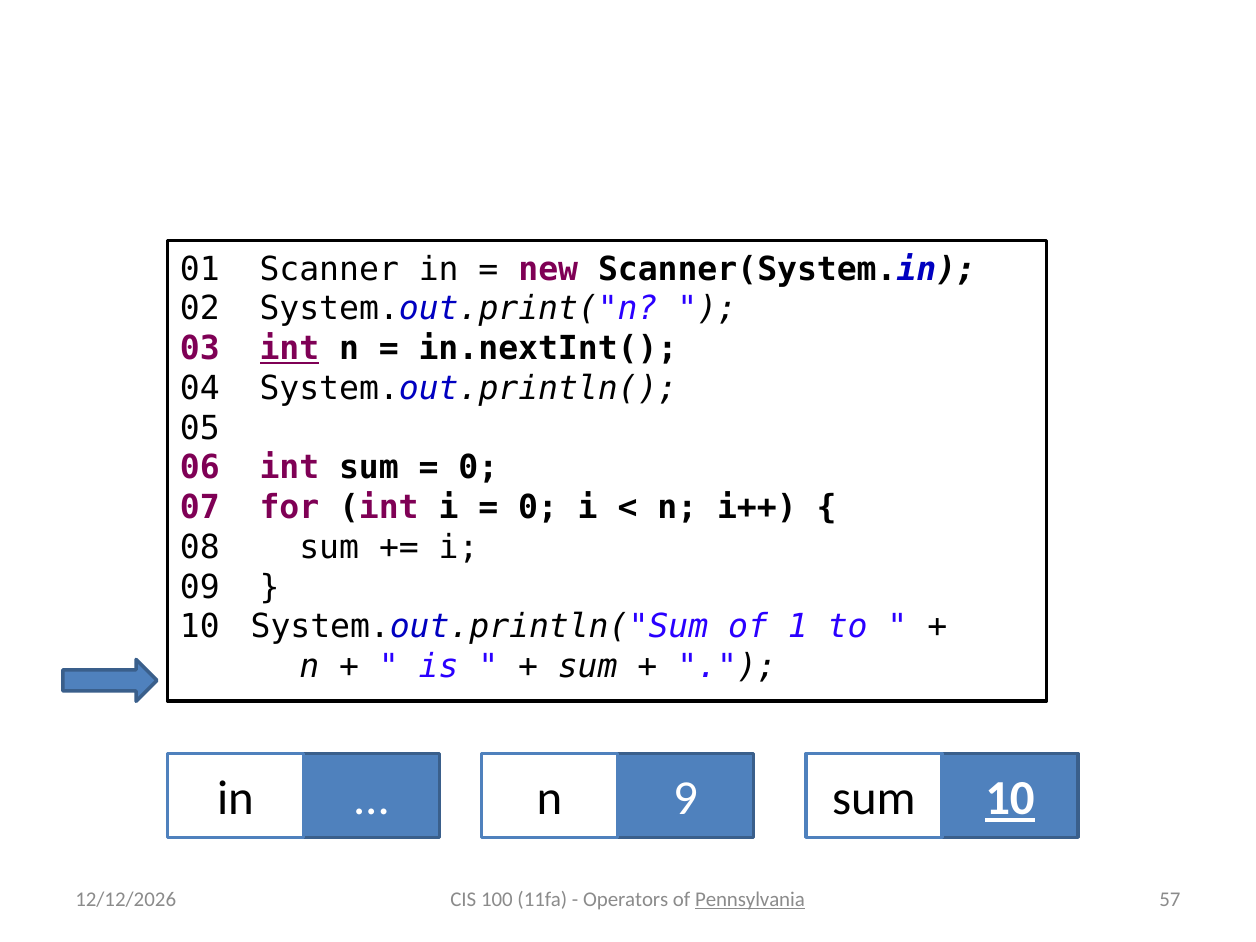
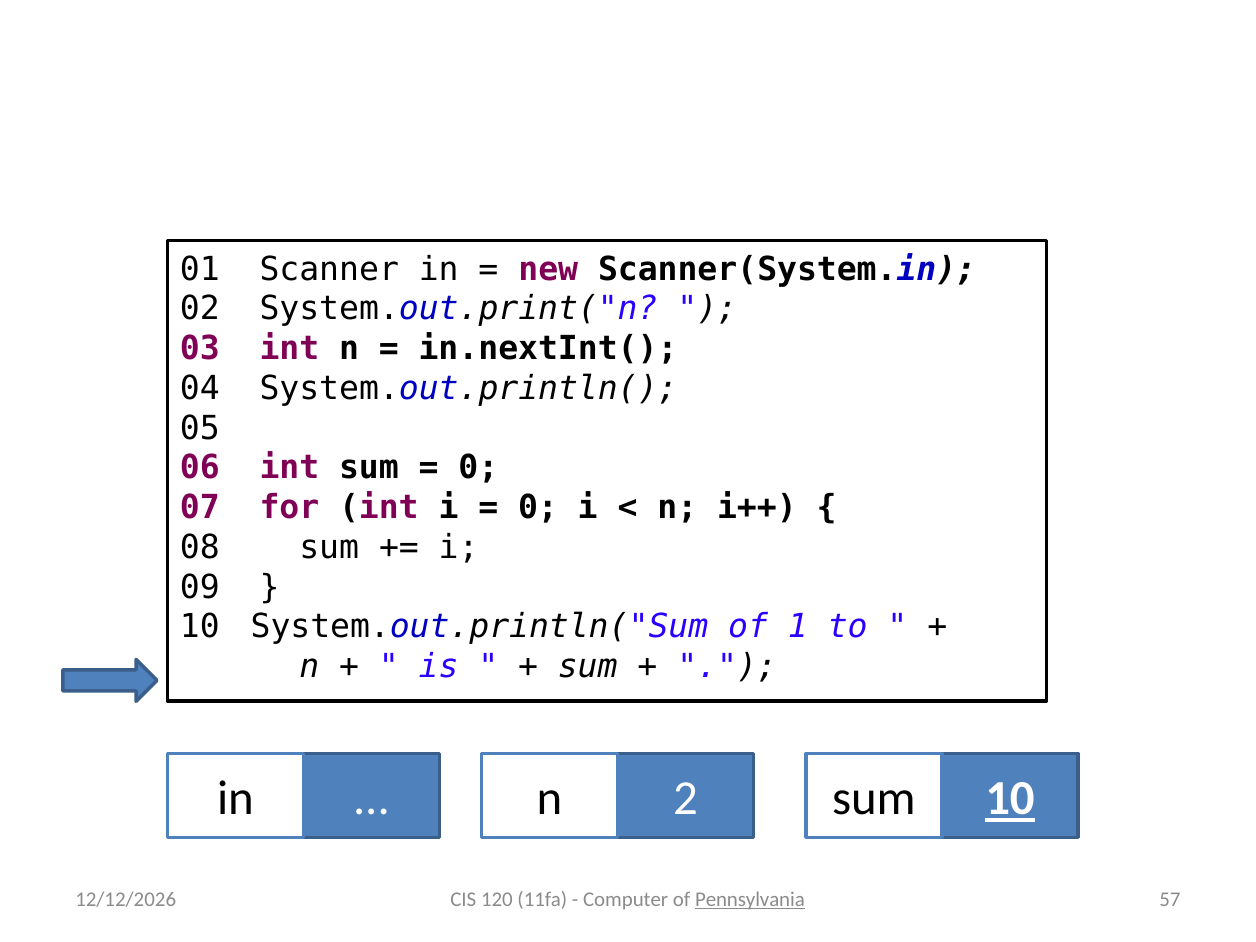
int at (289, 349) underline: present -> none
9: 9 -> 2
100: 100 -> 120
Operators: Operators -> Computer
